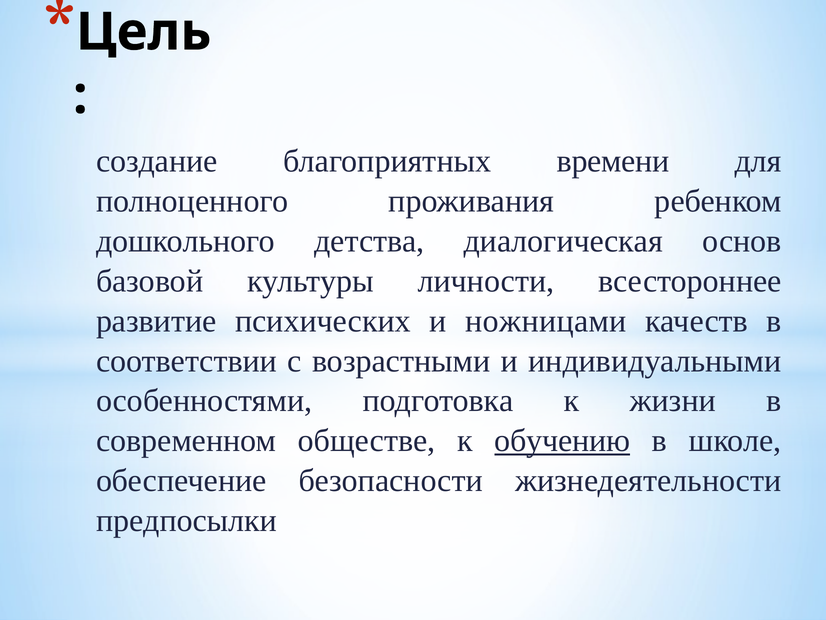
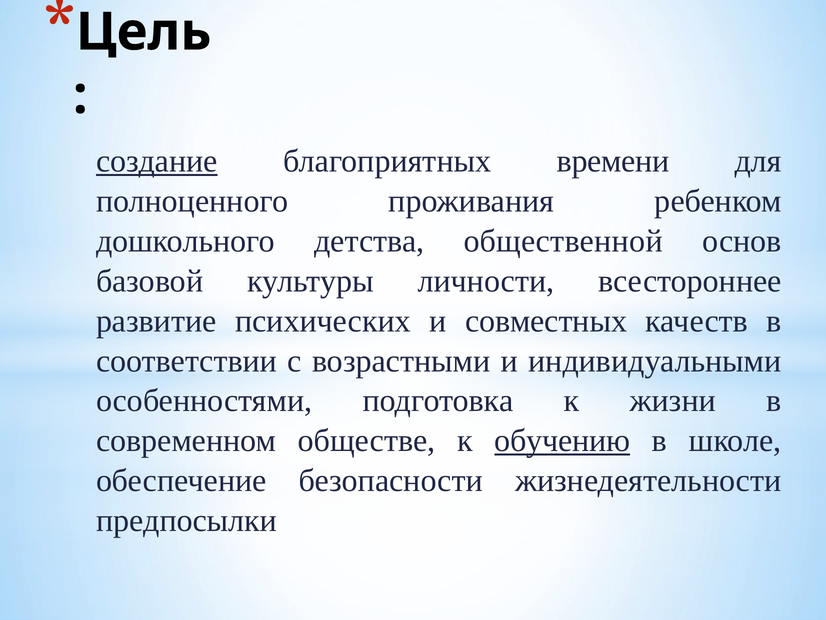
создание underline: none -> present
диалогическая: диалогическая -> общественной
ножницами: ножницами -> совместных
